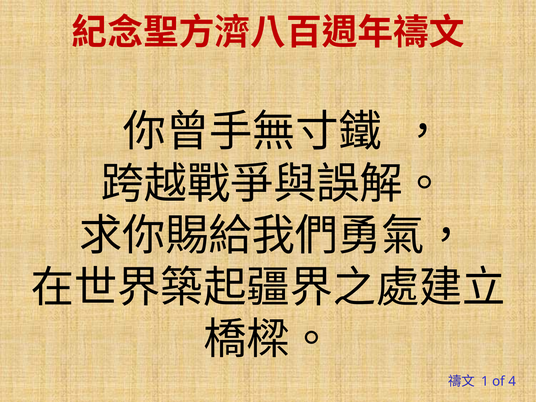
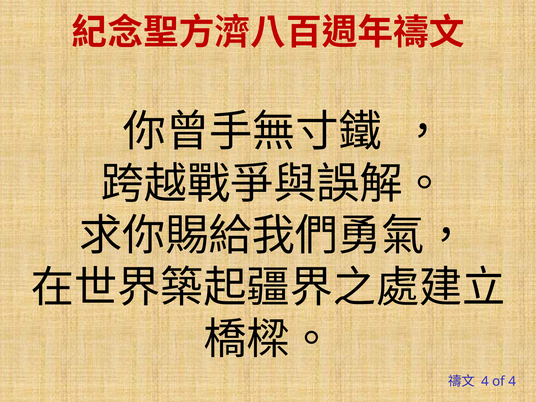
1 at (485, 381): 1 -> 4
